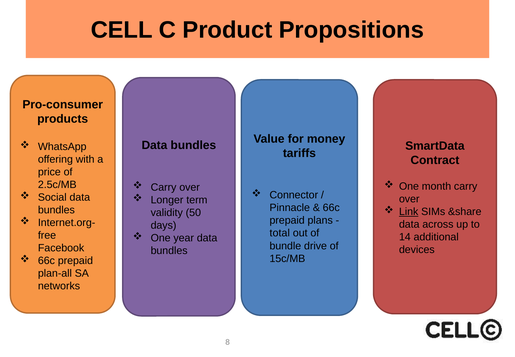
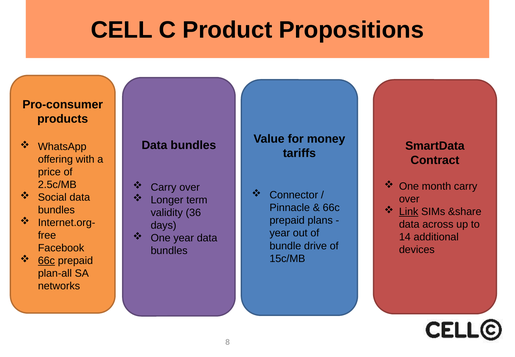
50: 50 -> 36
total at (280, 233): total -> year
66c at (46, 260) underline: none -> present
